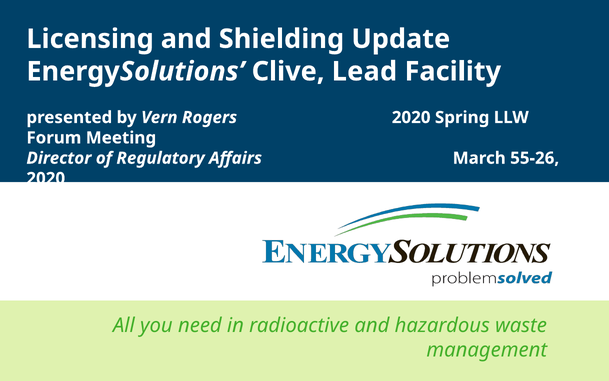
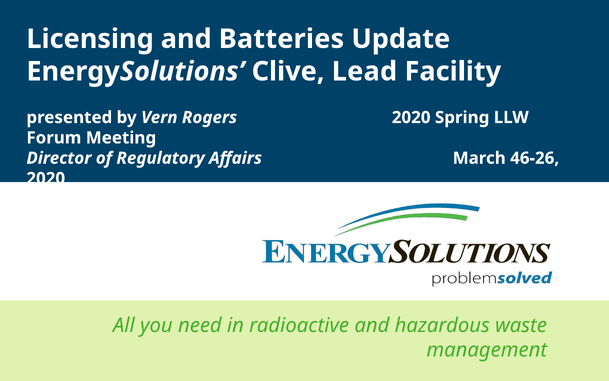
Shielding: Shielding -> Batteries
55-26: 55-26 -> 46-26
